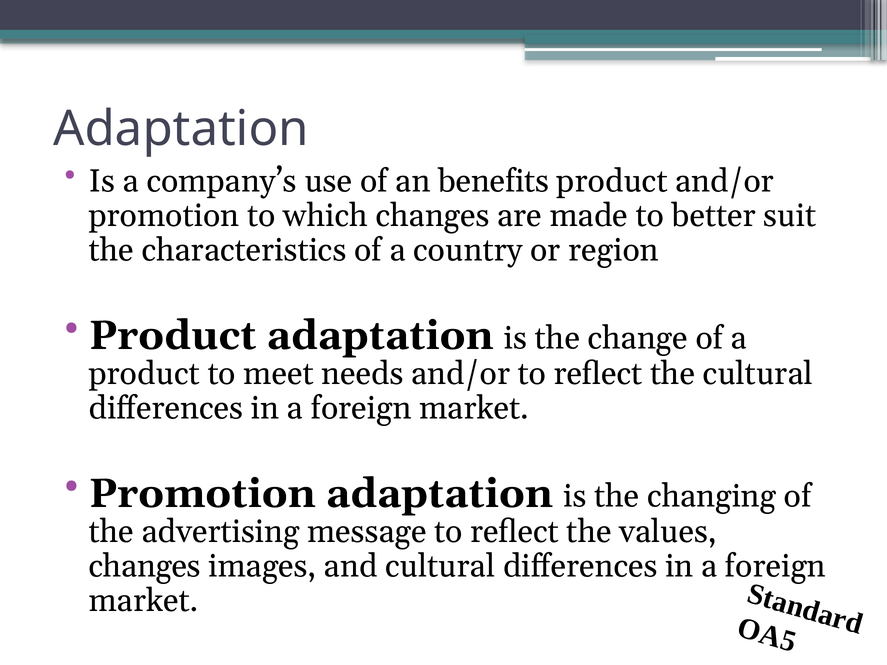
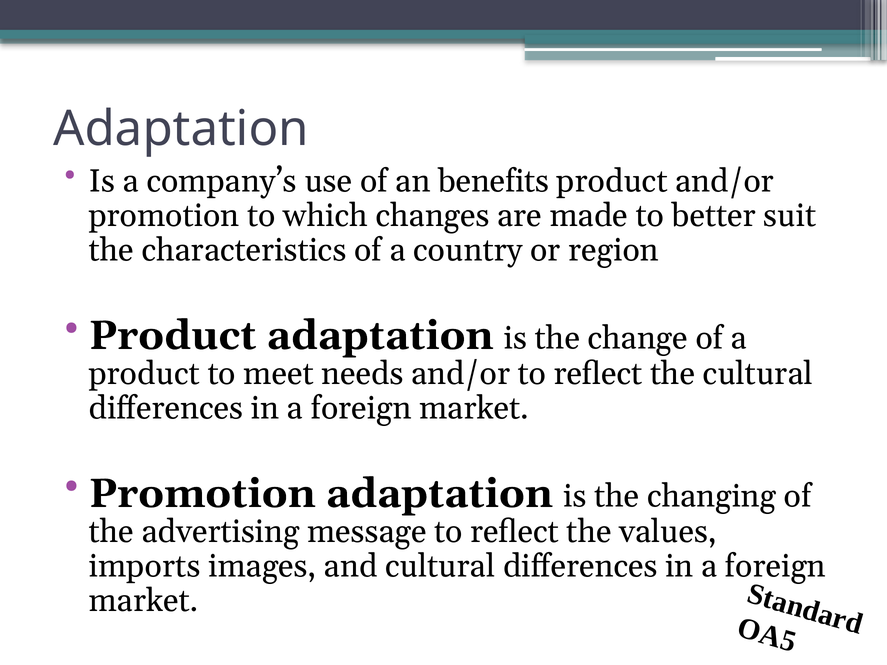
changes at (145, 566): changes -> imports
